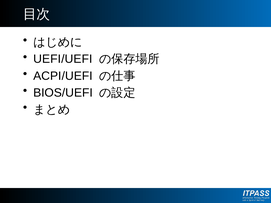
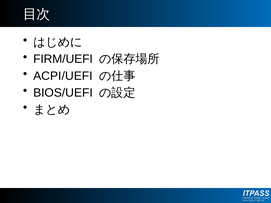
UEFI/UEFI: UEFI/UEFI -> FIRM/UEFI
